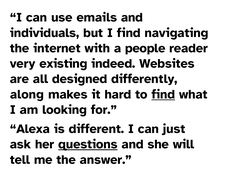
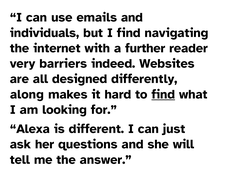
people: people -> further
existing: existing -> barriers
questions underline: present -> none
